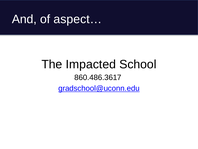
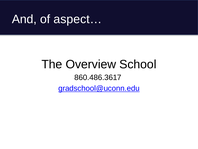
Impacted: Impacted -> Overview
